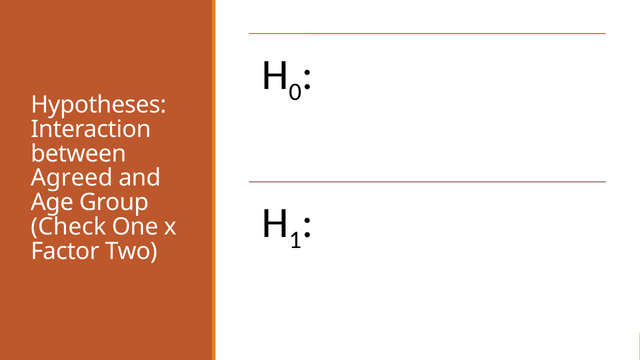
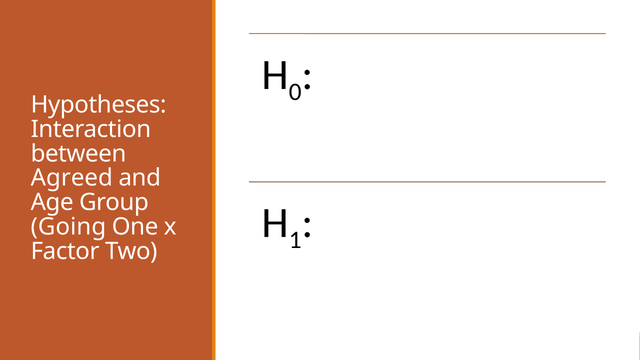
Check: Check -> Going
